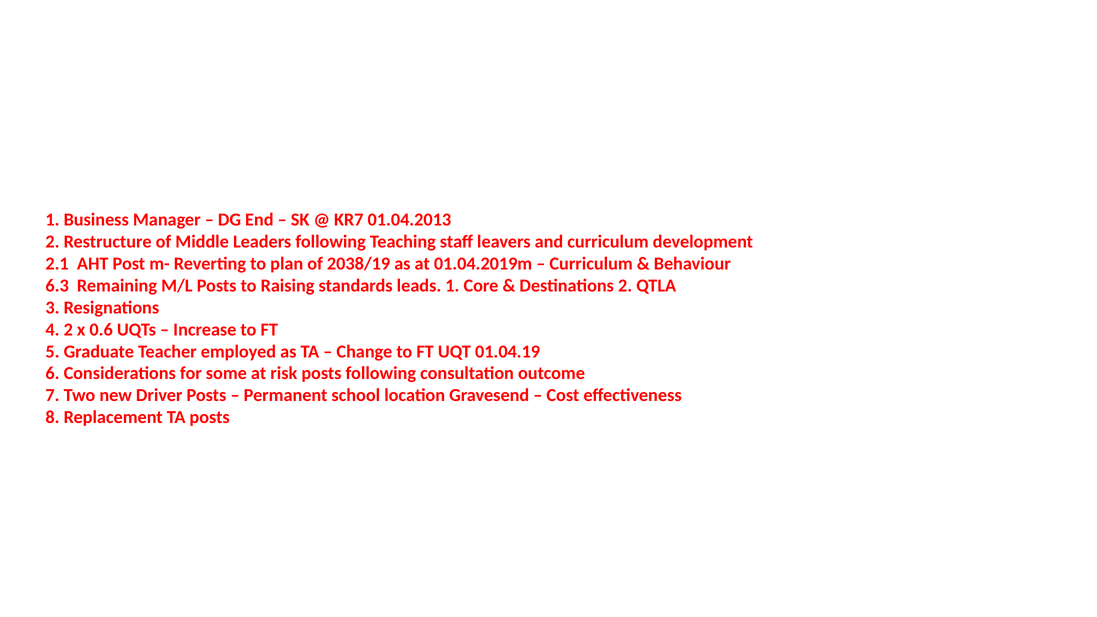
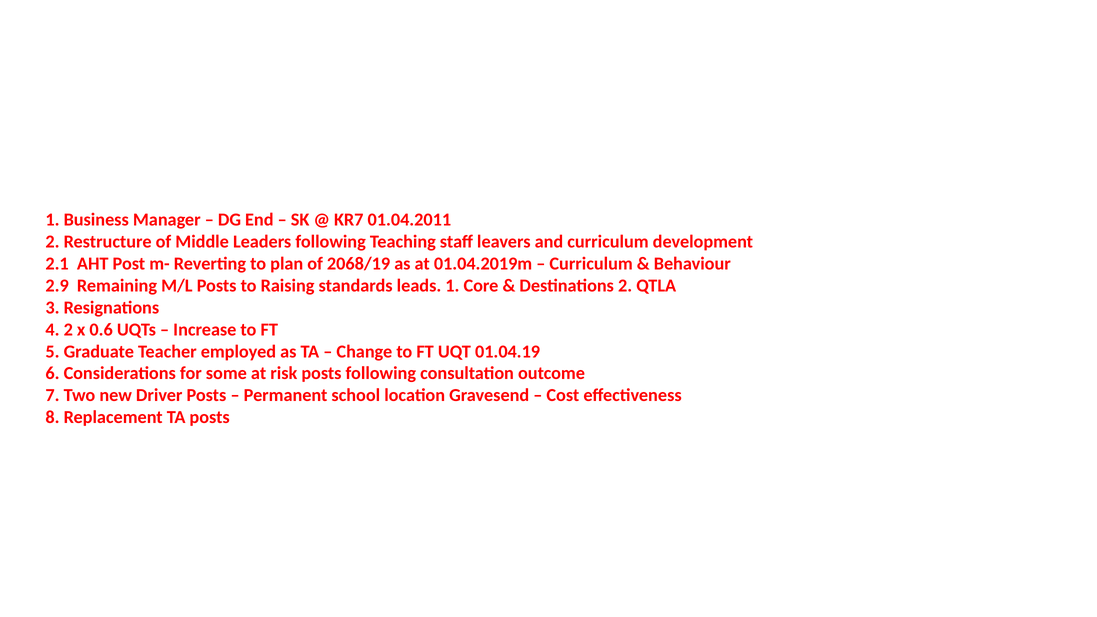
01.04.2013: 01.04.2013 -> 01.04.2011
2038/19: 2038/19 -> 2068/19
6.3: 6.3 -> 2.9
